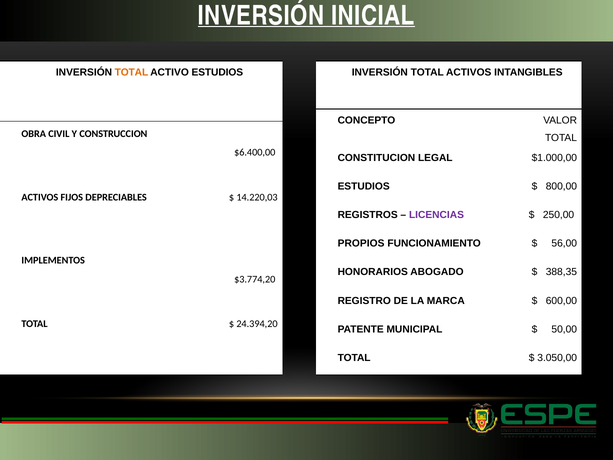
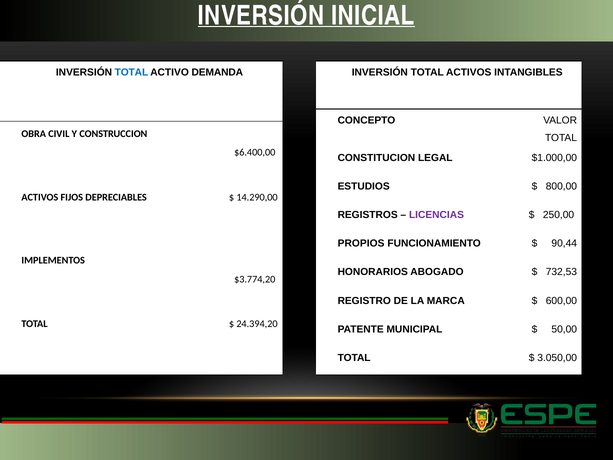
TOTAL at (131, 73) colour: orange -> blue
ACTIVO ESTUDIOS: ESTUDIOS -> DEMANDA
14.220,03: 14.220,03 -> 14.290,00
56,00: 56,00 -> 90,44
388,35: 388,35 -> 732,53
